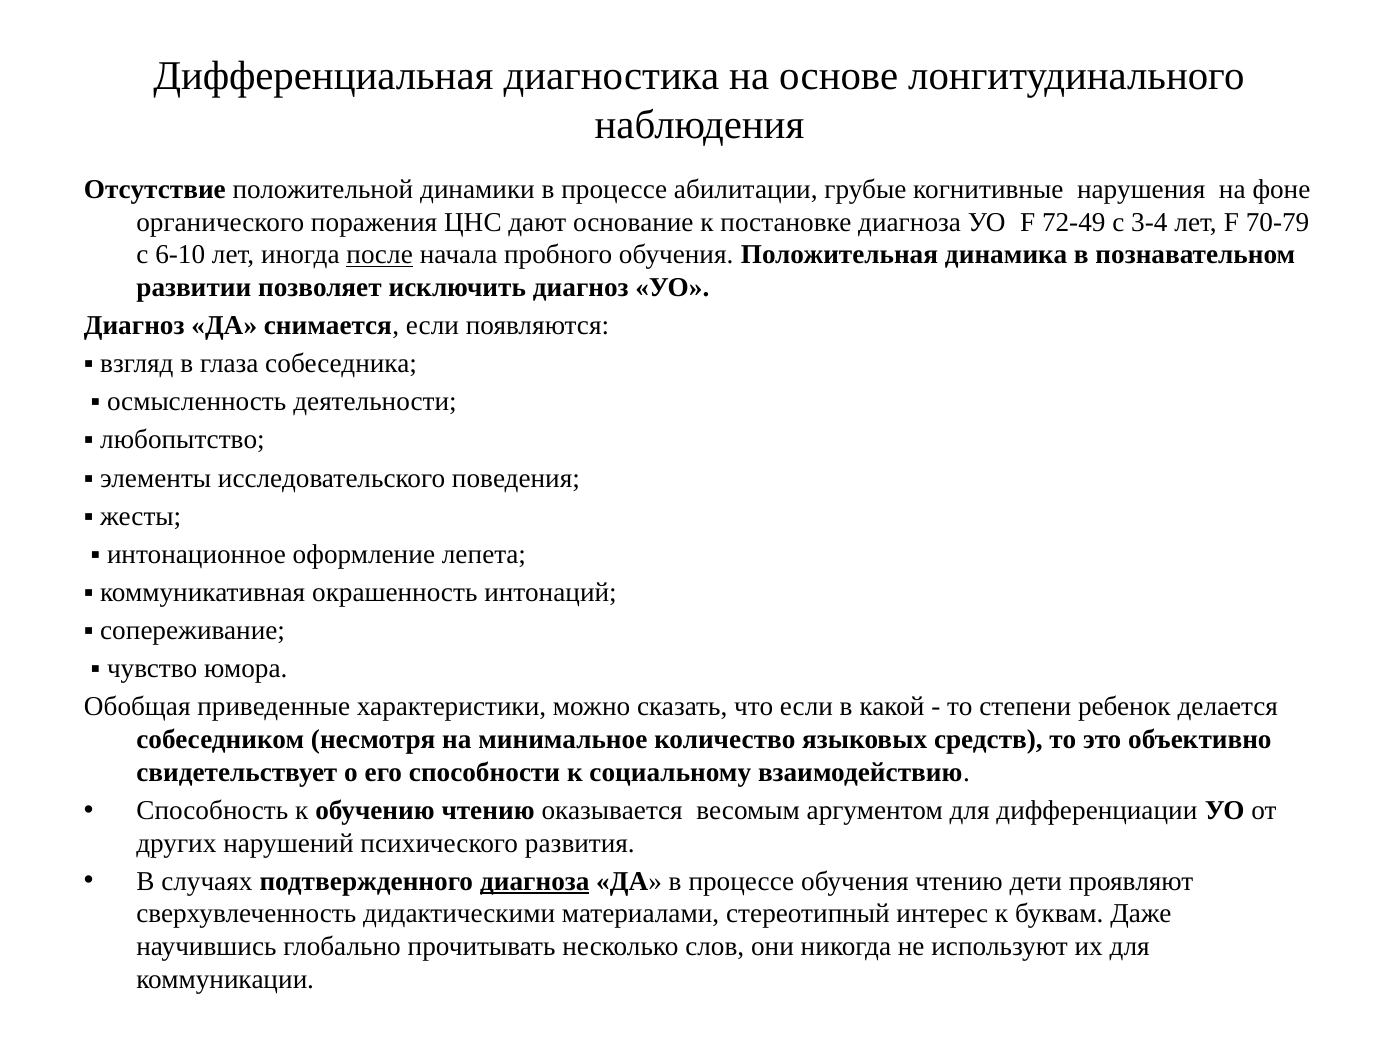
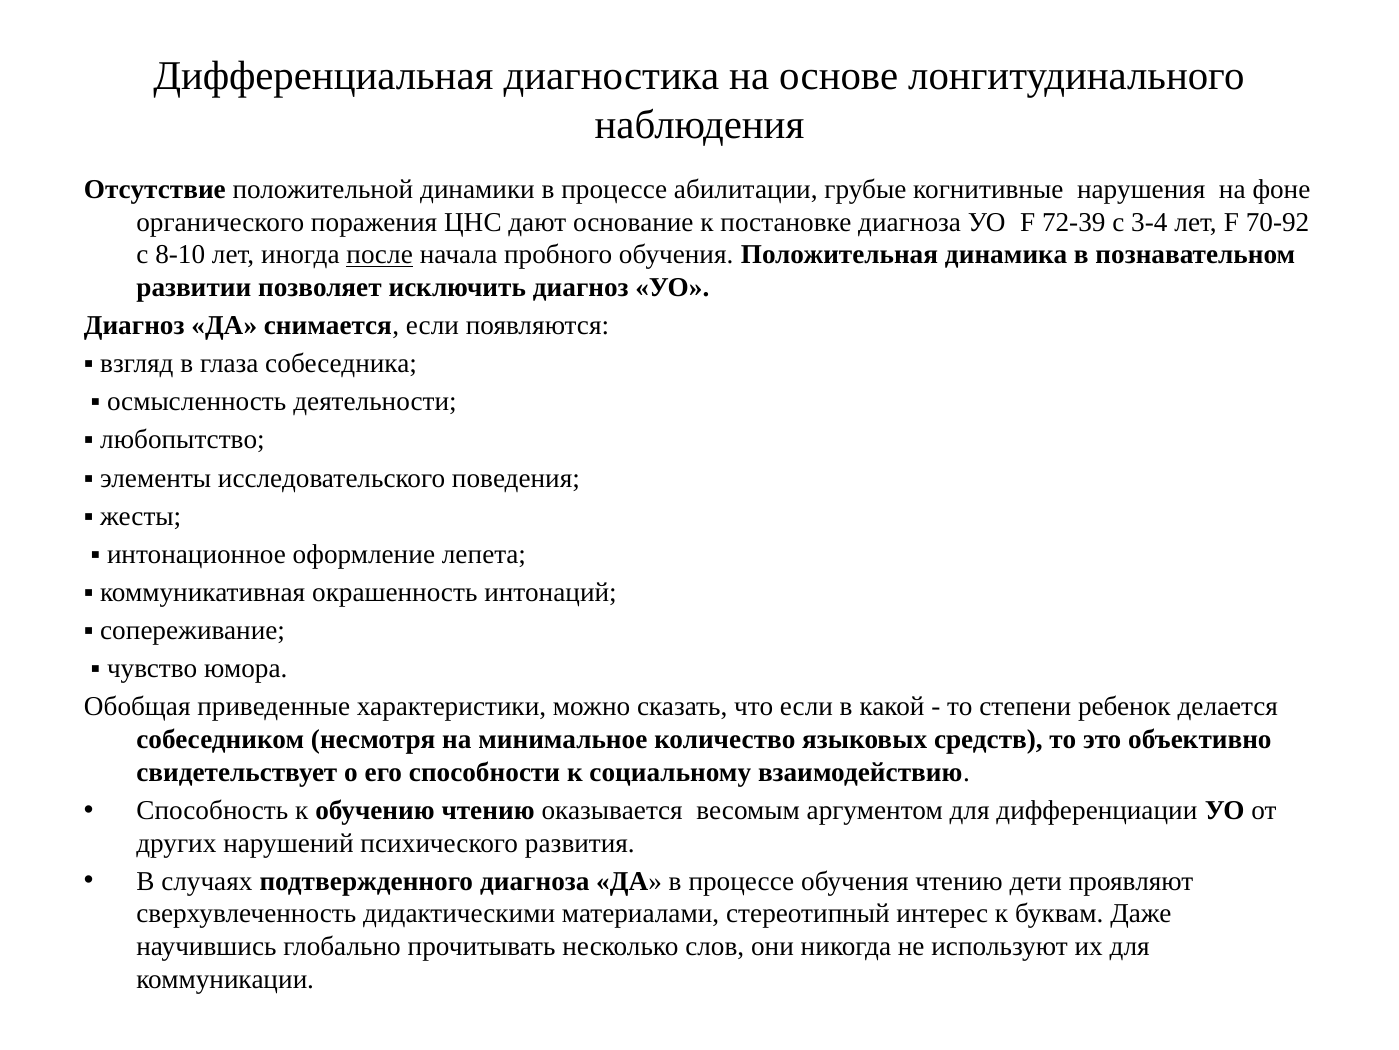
72-49: 72-49 -> 72-39
70-79: 70-79 -> 70-92
6-10: 6-10 -> 8-10
диагноза at (535, 881) underline: present -> none
